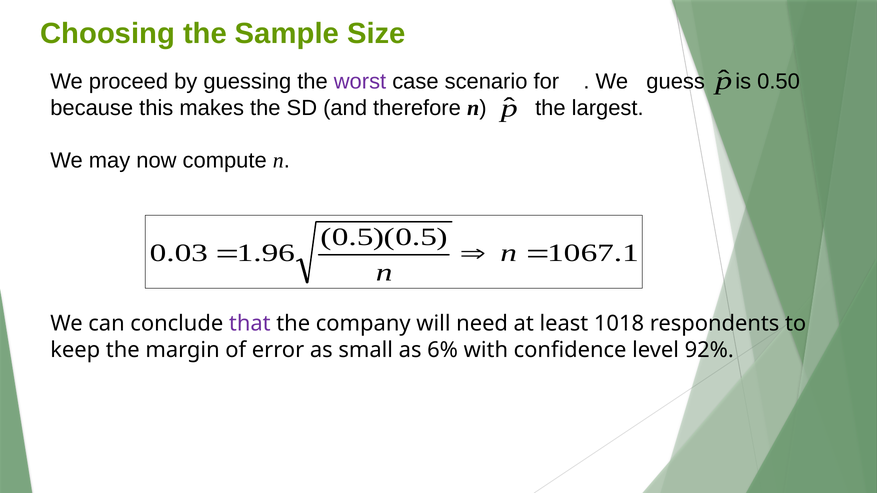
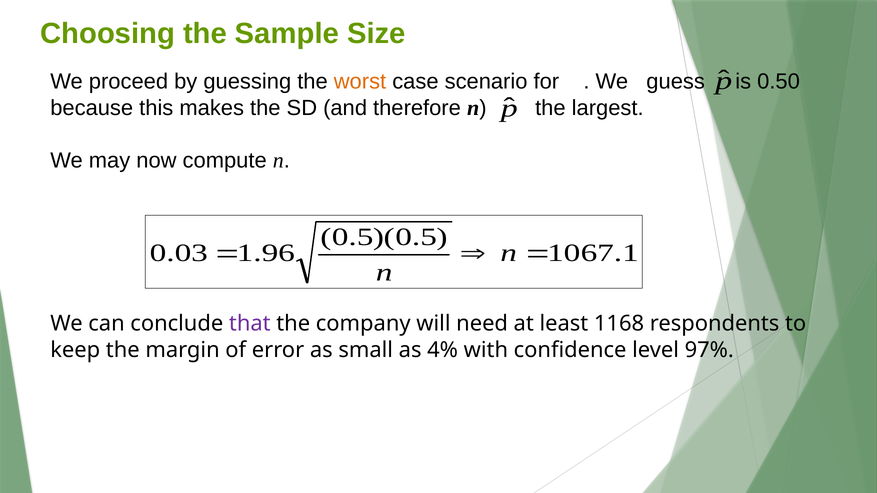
worst colour: purple -> orange
1018: 1018 -> 1168
6%: 6% -> 4%
92%: 92% -> 97%
